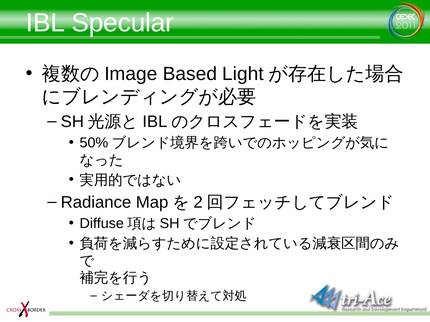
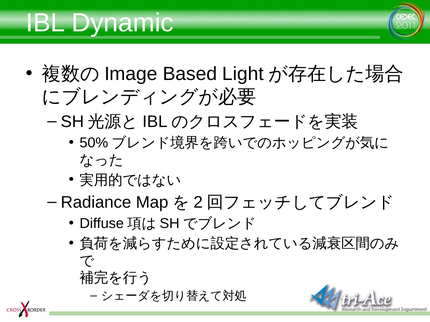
Specular: Specular -> Dynamic
